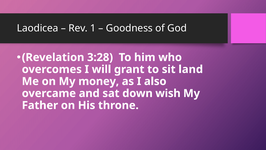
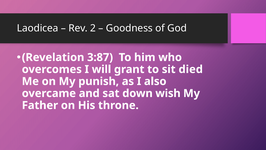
1: 1 -> 2
3:28: 3:28 -> 3:87
land: land -> died
money: money -> punish
